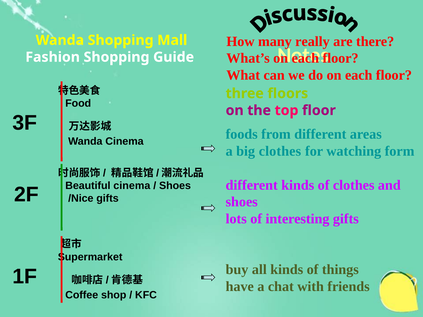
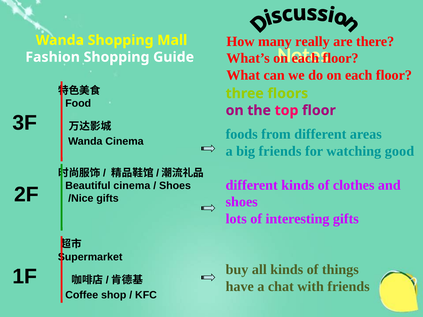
big clothes: clothes -> friends
form: form -> good
